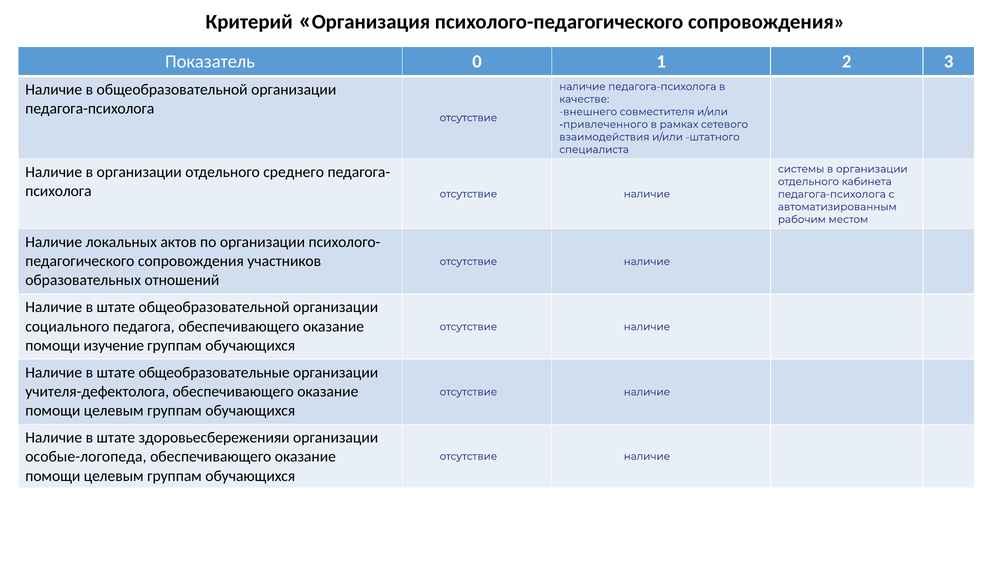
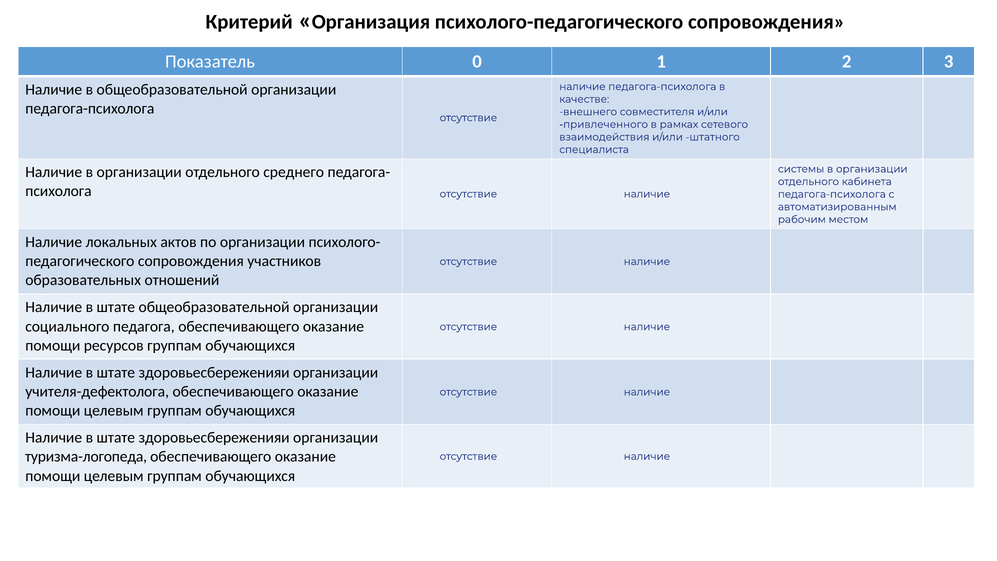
изучение: изучение -> ресурсов
общеобразовательные at (214, 372): общеобразовательные -> здоровьесбереженияи
особые-логопеда: особые-логопеда -> туризма-логопеда
